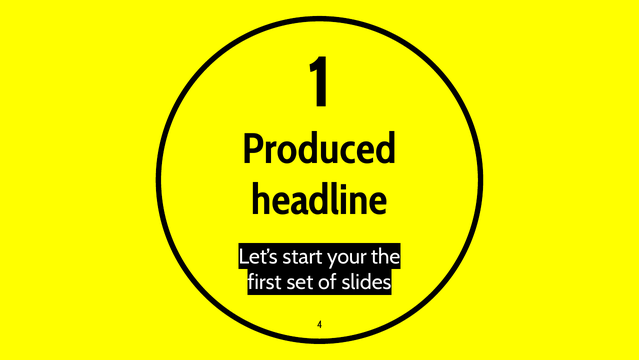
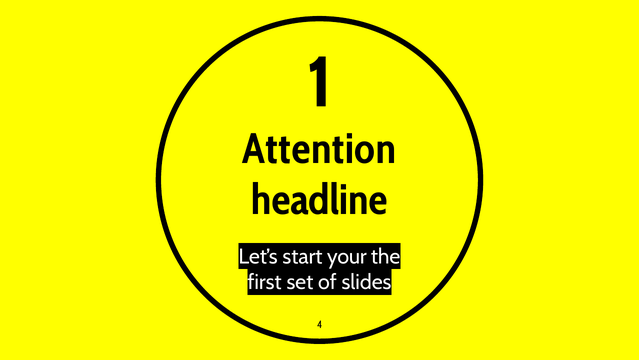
Produced: Produced -> Attention
